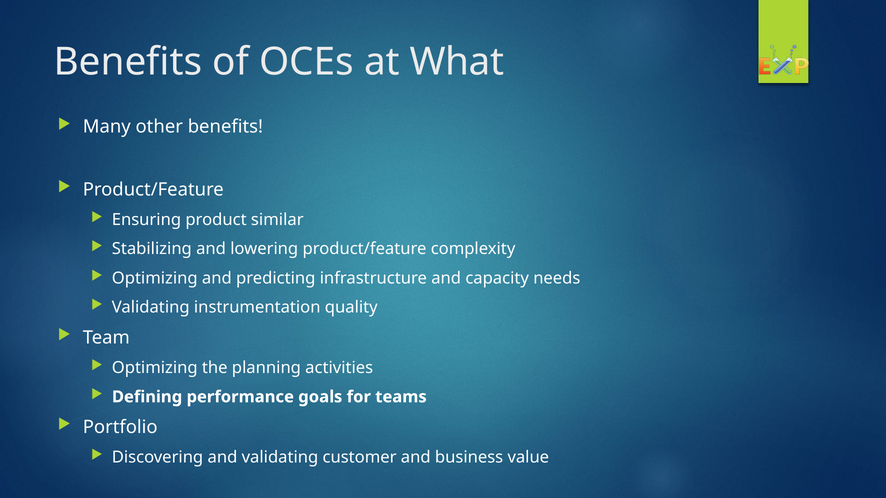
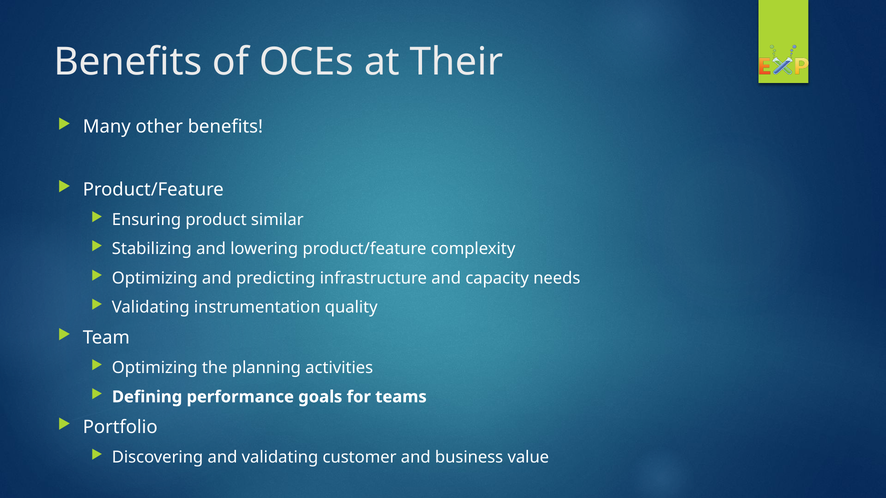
What: What -> Their
